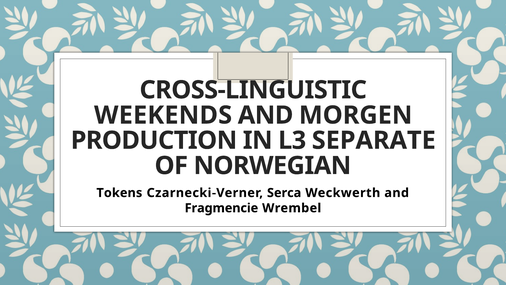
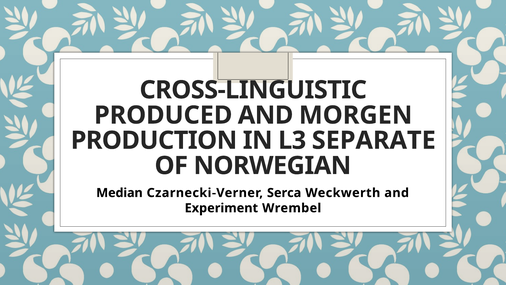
WEEKENDS: WEEKENDS -> PRODUCED
Tokens: Tokens -> Median
Fragmencie: Fragmencie -> Experiment
